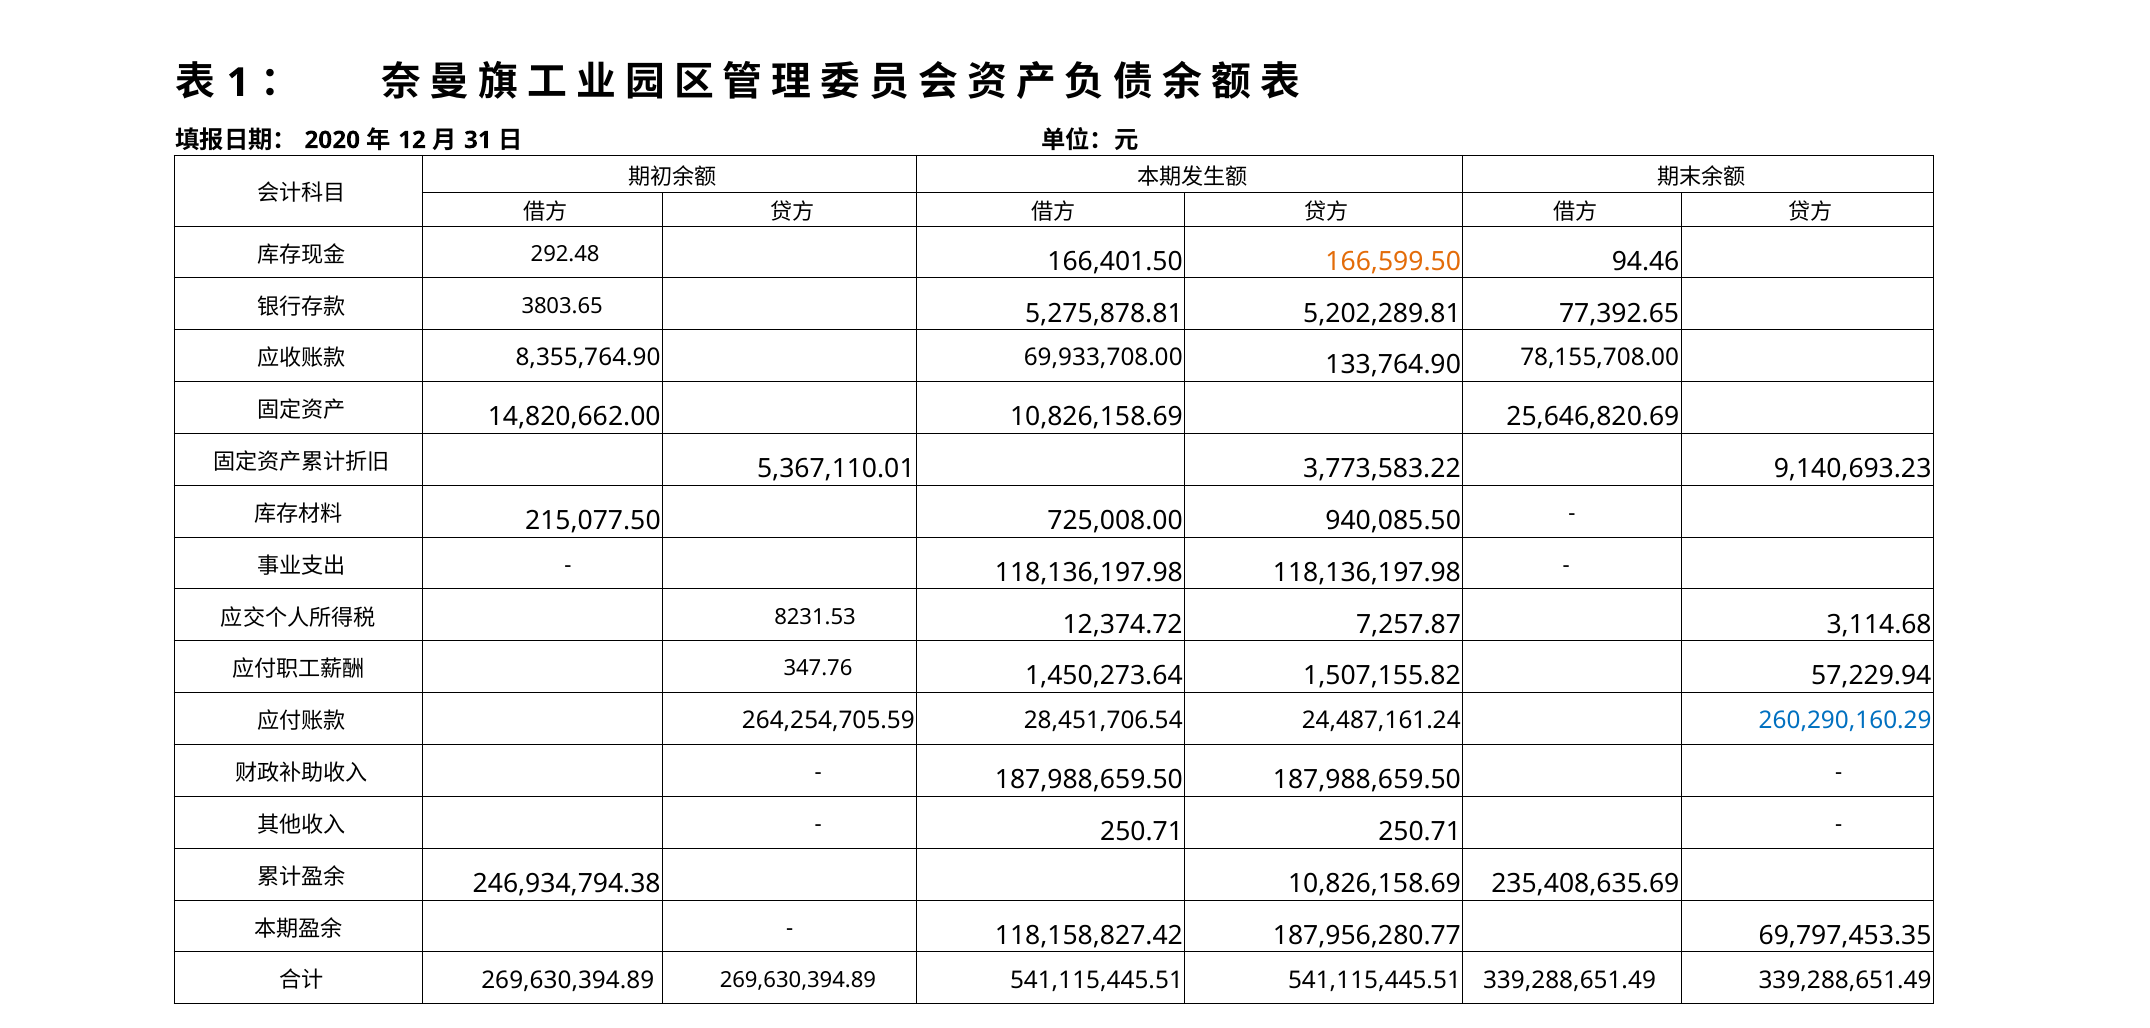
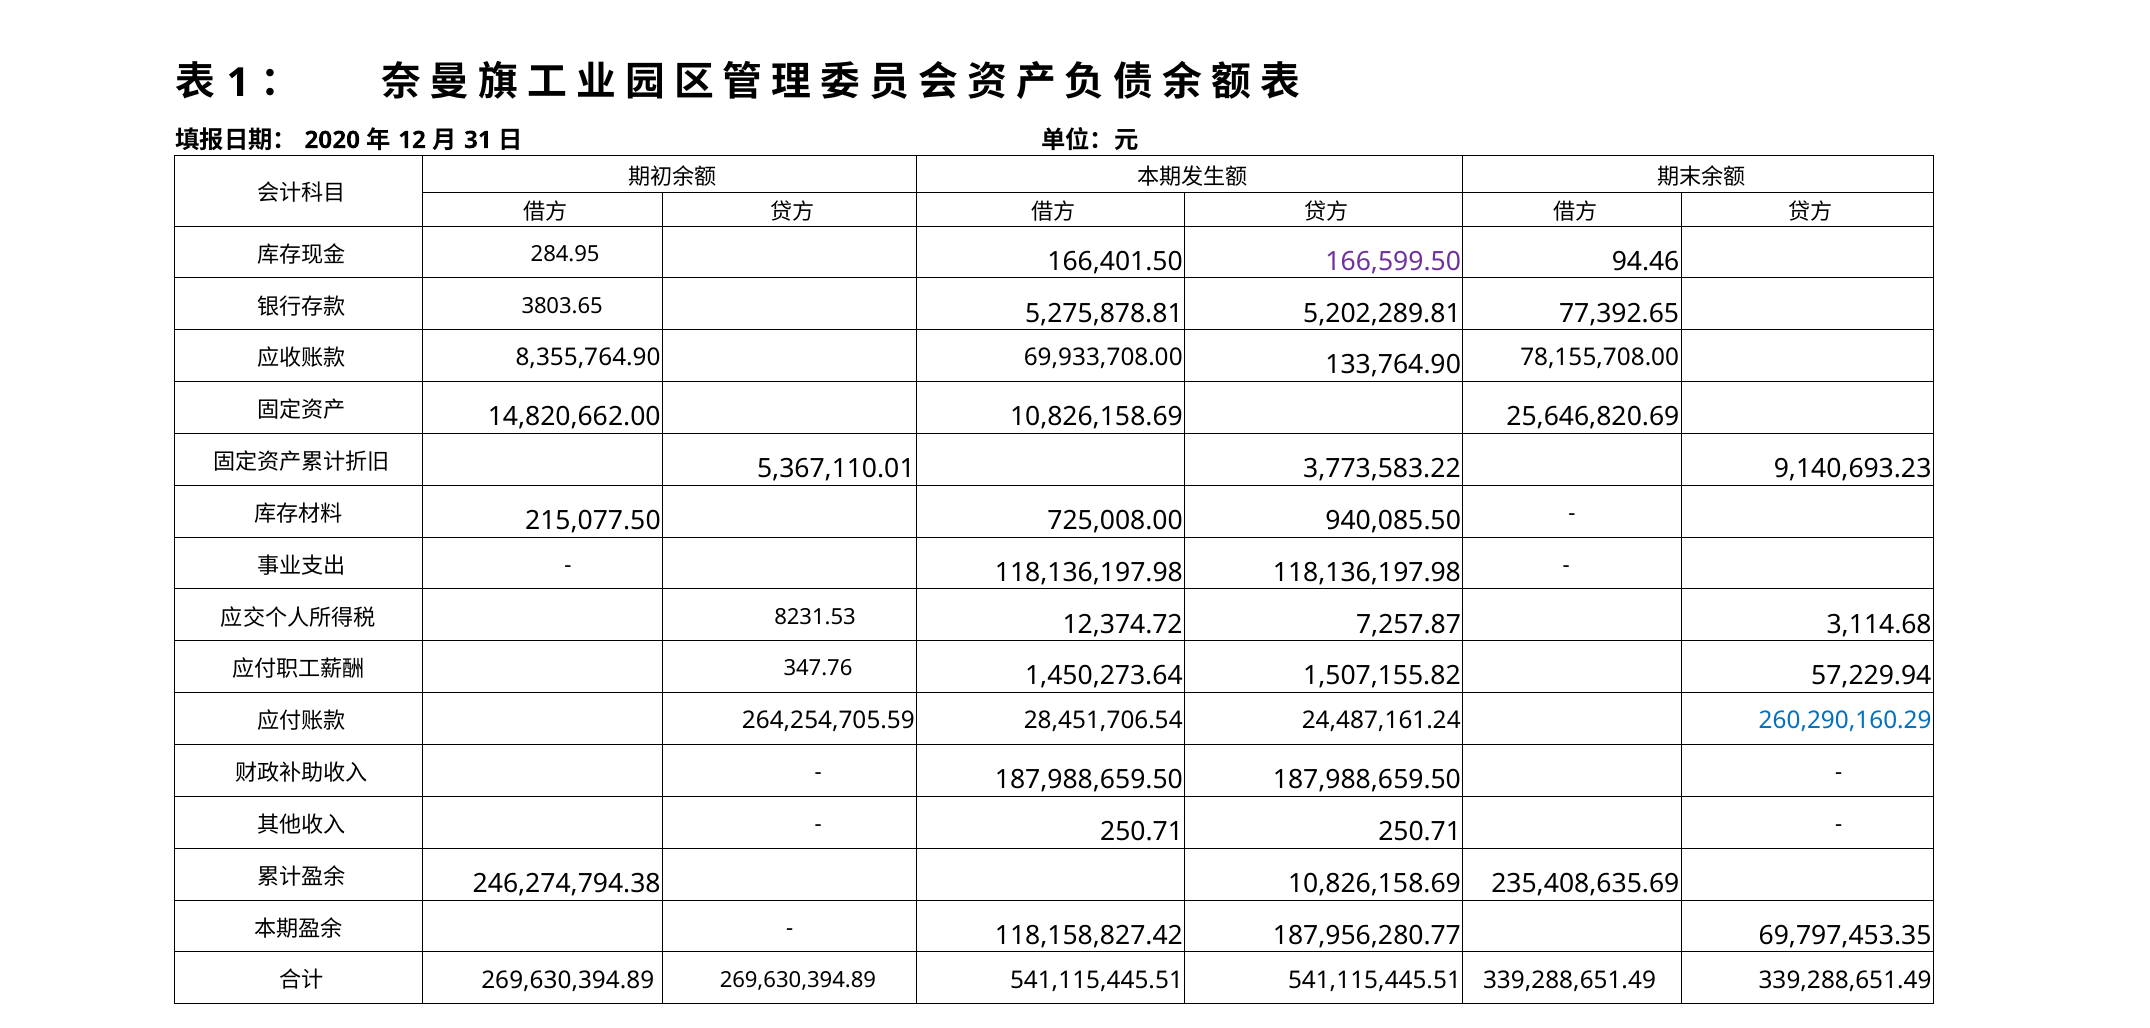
292.48: 292.48 -> 284.95
166,599.50 colour: orange -> purple
246,934,794.38: 246,934,794.38 -> 246,274,794.38
